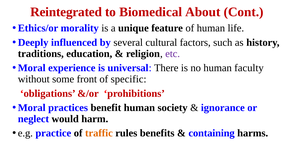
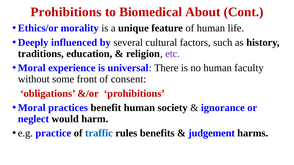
Reintegrated at (66, 12): Reintegrated -> Prohibitions
specific: specific -> consent
traffic colour: orange -> blue
containing: containing -> judgement
